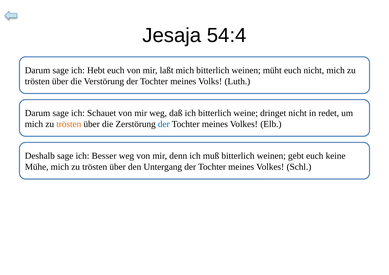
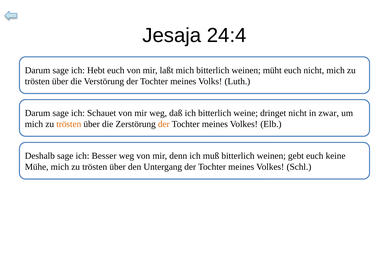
54:4: 54:4 -> 24:4
redet: redet -> zwar
der at (164, 124) colour: blue -> orange
